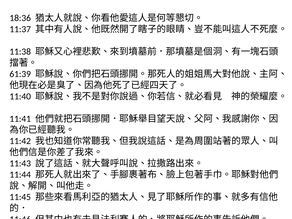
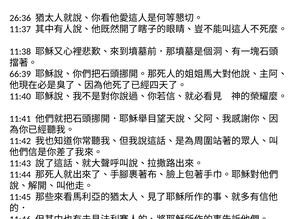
18:36: 18:36 -> 26:36
61:39: 61:39 -> 66:39
